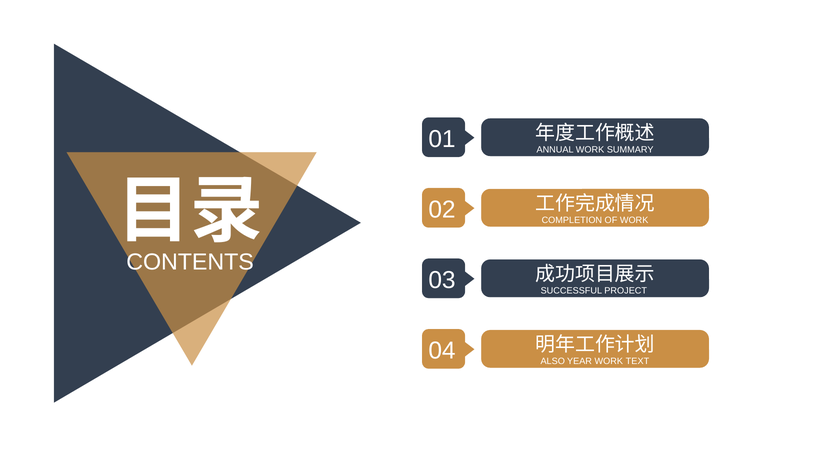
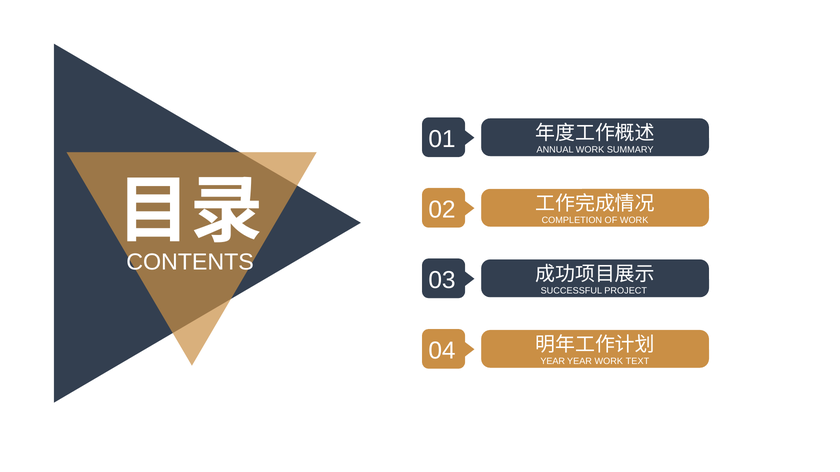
ALSO at (553, 362): ALSO -> YEAR
